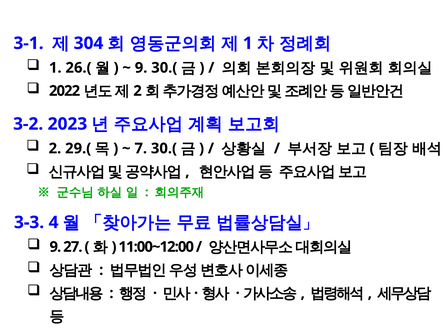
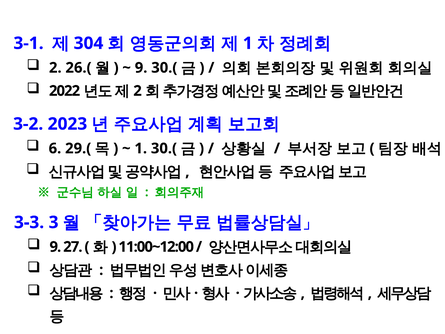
1 at (55, 68): 1 -> 2
2 at (55, 148): 2 -> 6
7 at (141, 148): 7 -> 1
4: 4 -> 3
